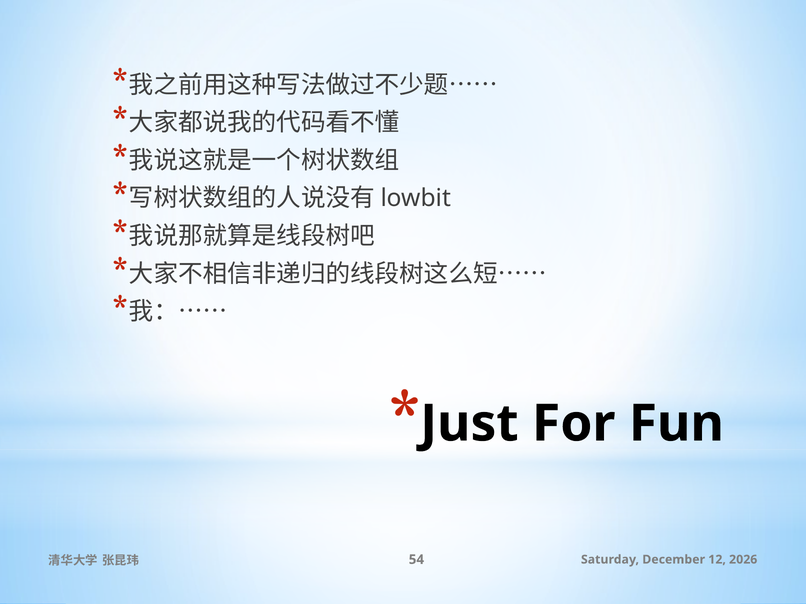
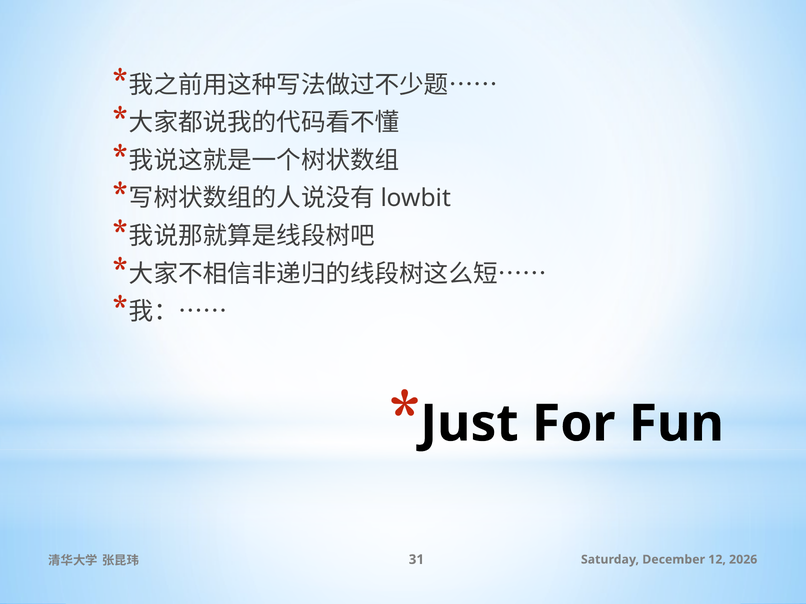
54: 54 -> 31
